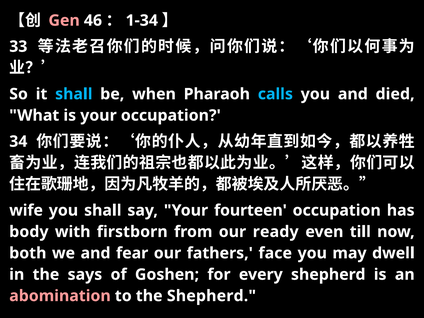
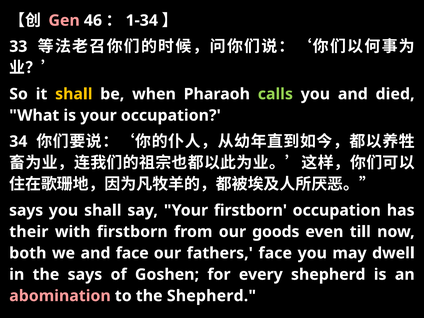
shall at (74, 94) colour: light blue -> yellow
calls colour: light blue -> light green
wife at (26, 210): wife -> says
Your fourteen: fourteen -> firstborn
body: body -> their
ready: ready -> goods
and fear: fear -> face
